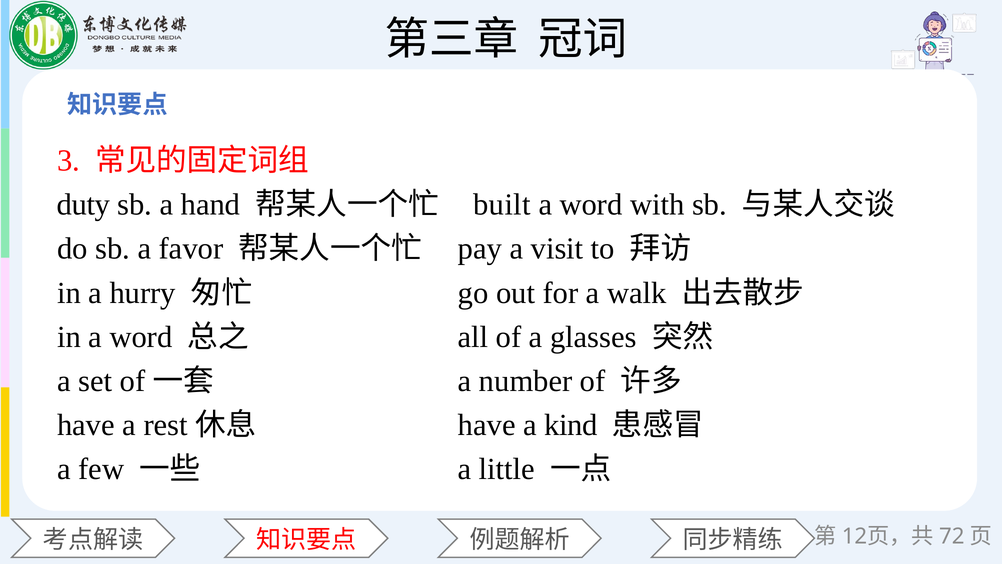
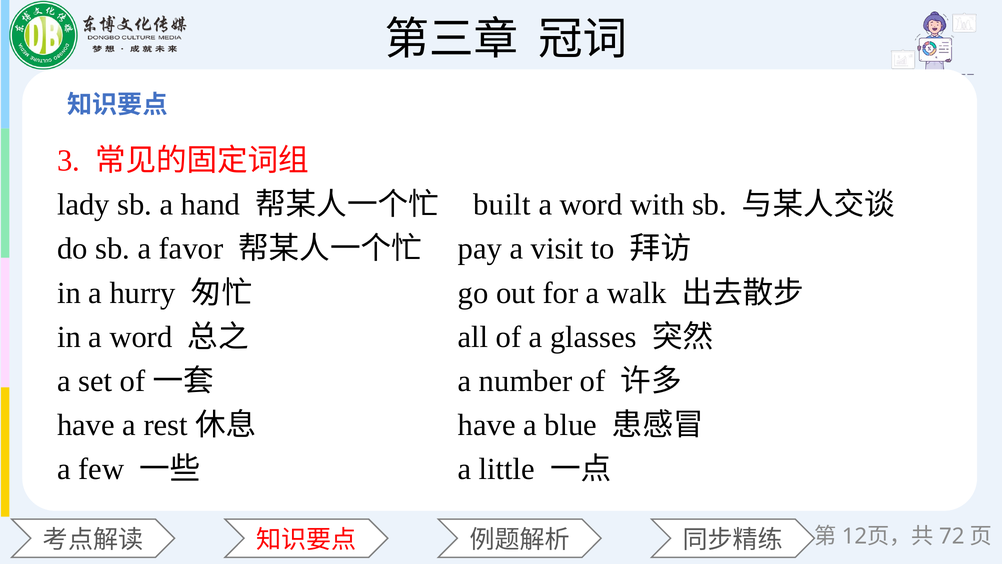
duty: duty -> lady
kind: kind -> blue
